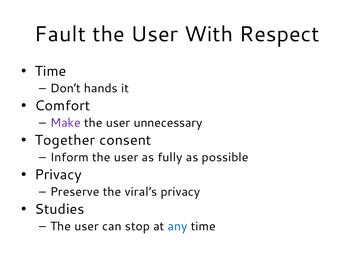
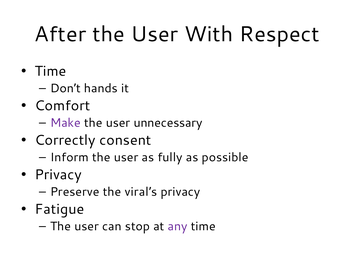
Fault: Fault -> After
Together: Together -> Correctly
Studies: Studies -> Fatigue
any colour: blue -> purple
